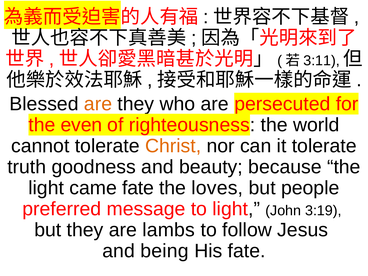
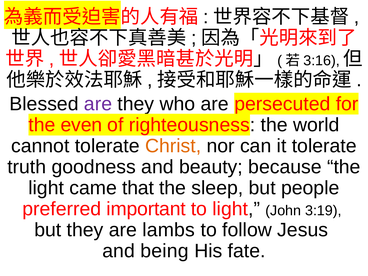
3:11: 3:11 -> 3:16
are at (98, 104) colour: orange -> purple
came fate: fate -> that
loves: loves -> sleep
message: message -> important
